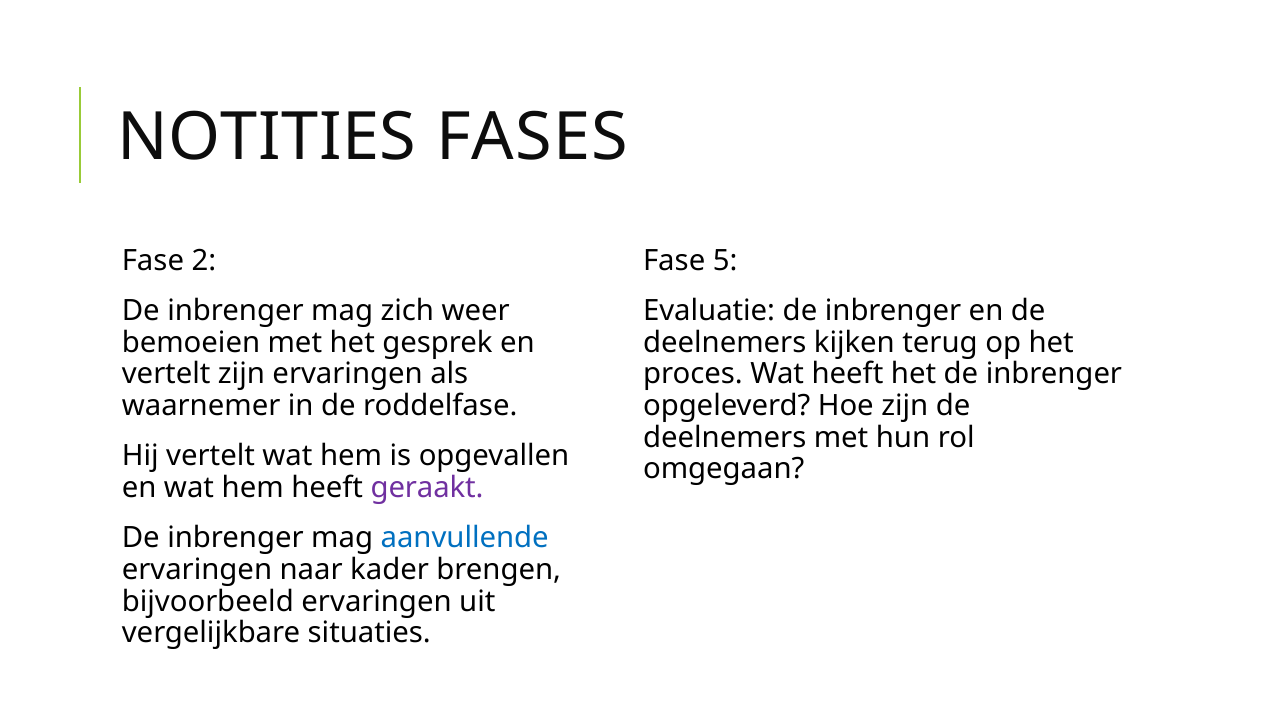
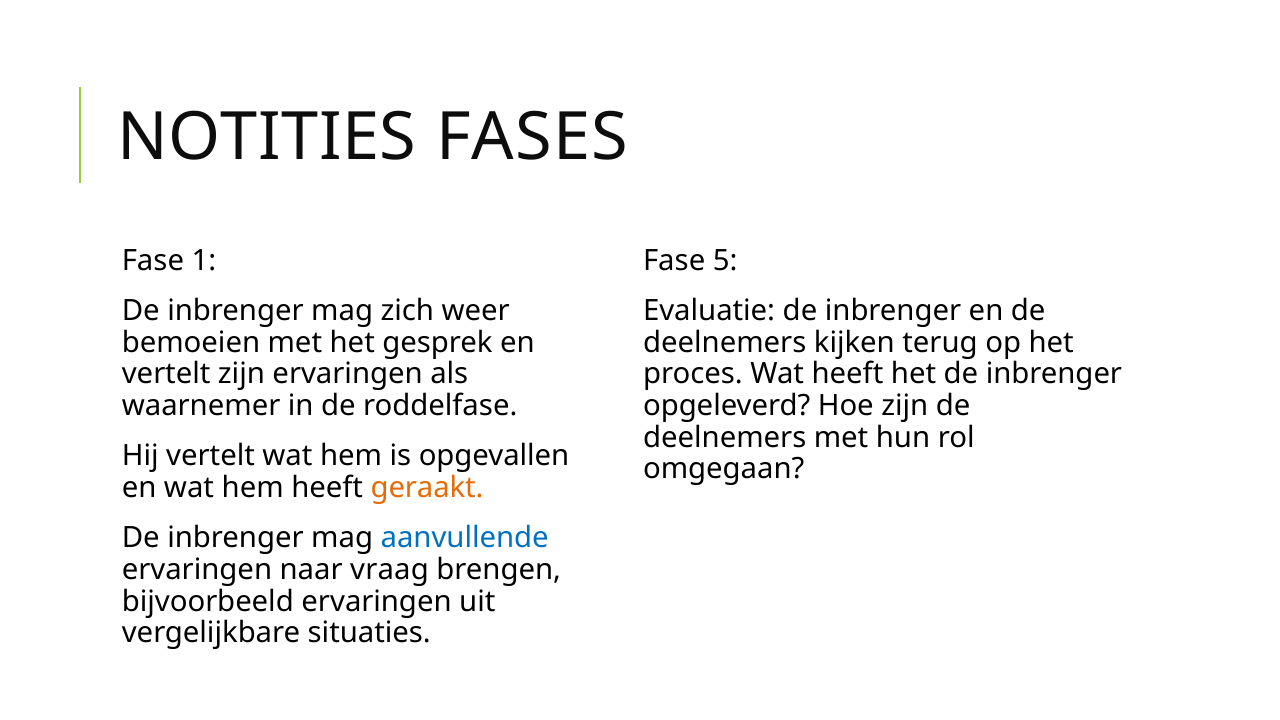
2: 2 -> 1
geraakt colour: purple -> orange
kader: kader -> vraag
